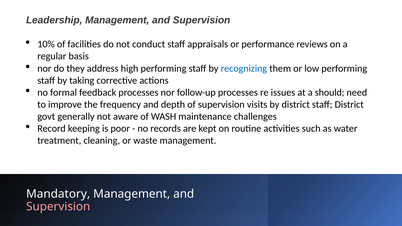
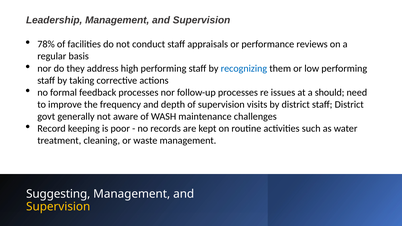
10%: 10% -> 78%
Mandatory: Mandatory -> Suggesting
Supervision at (58, 207) colour: pink -> yellow
